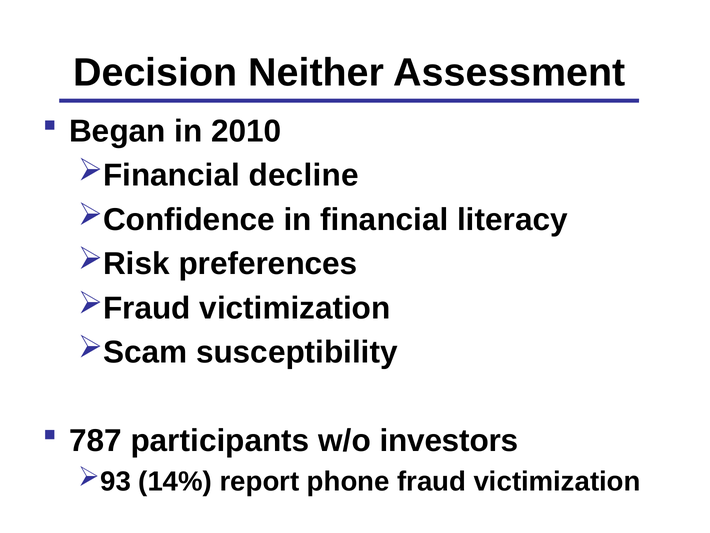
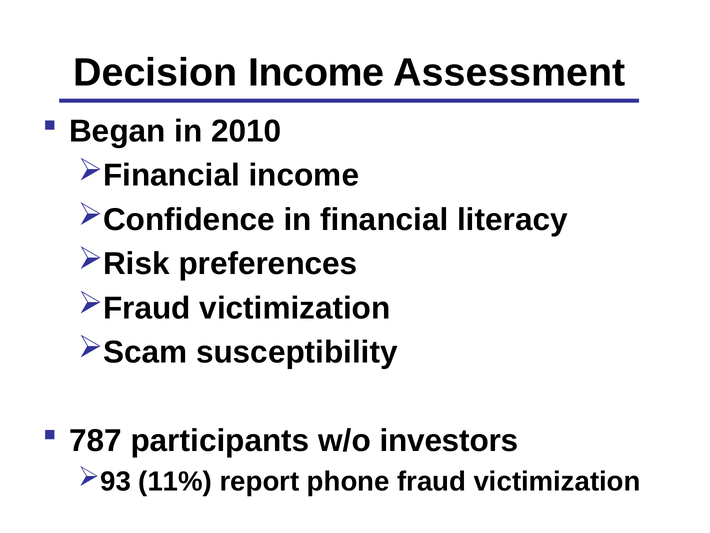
Decision Neither: Neither -> Income
decline at (304, 175): decline -> income
14%: 14% -> 11%
